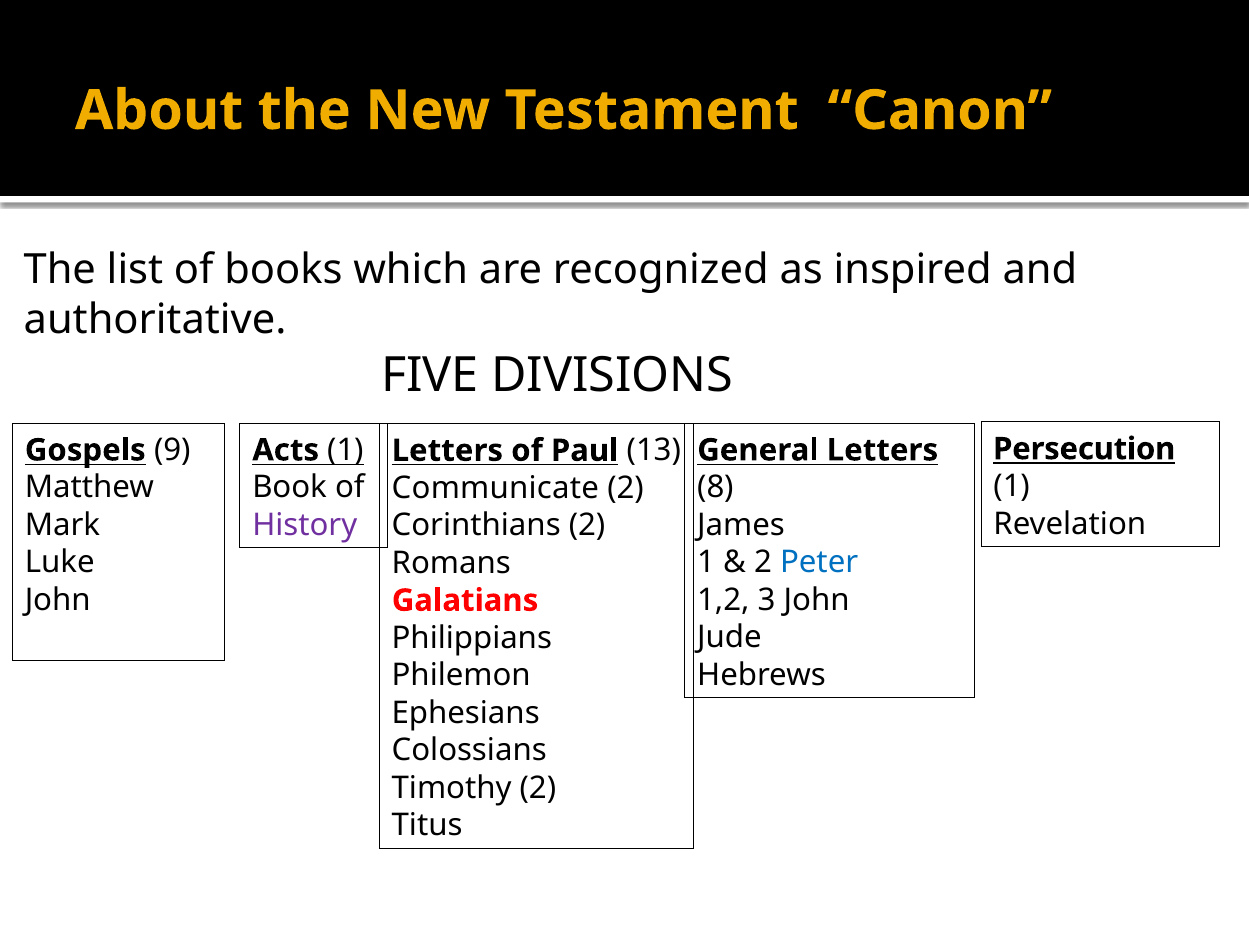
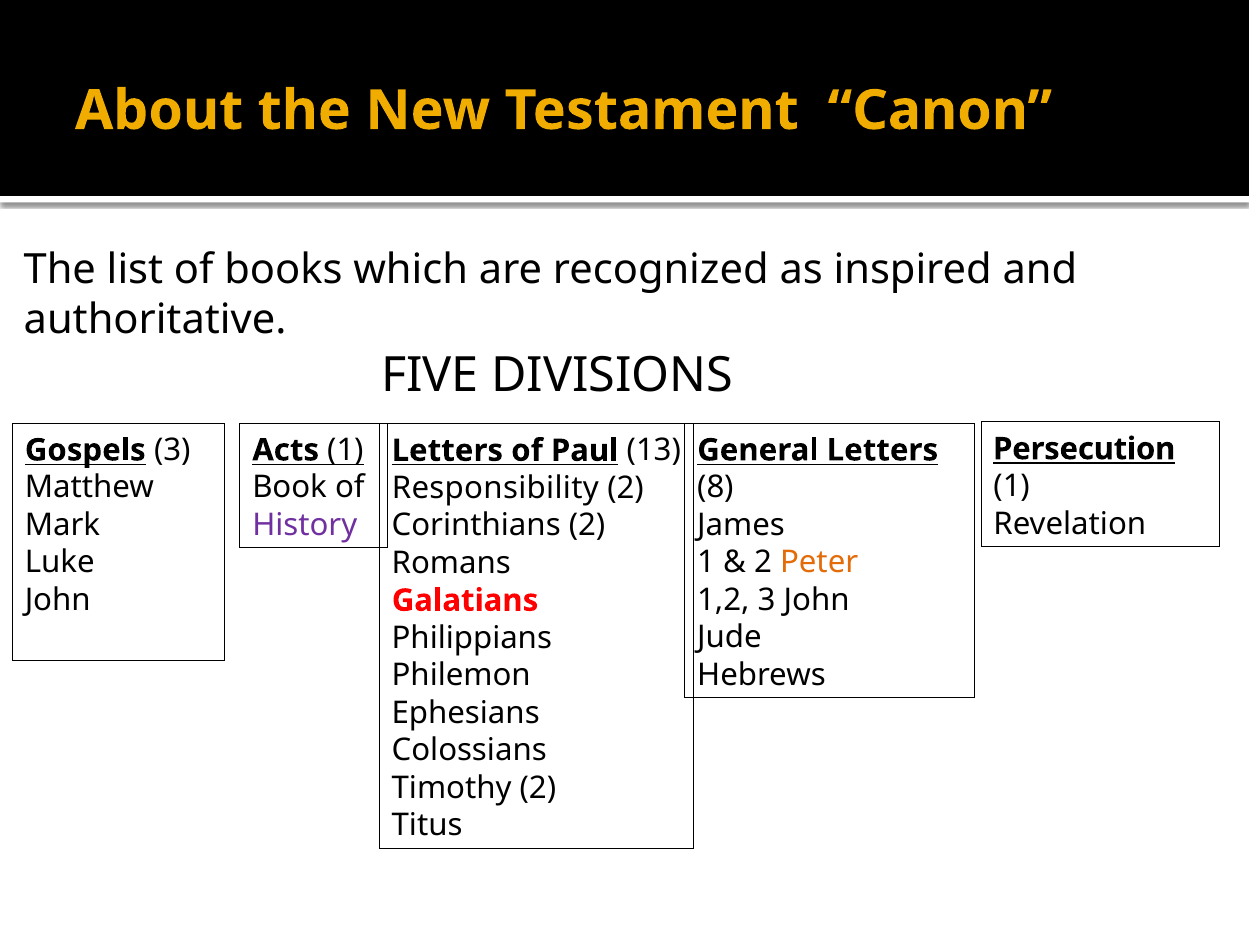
Gospels 9: 9 -> 3
Communicate: Communicate -> Responsibility
Peter colour: blue -> orange
